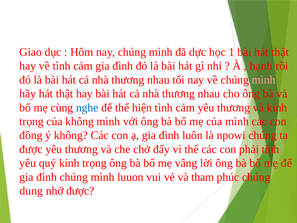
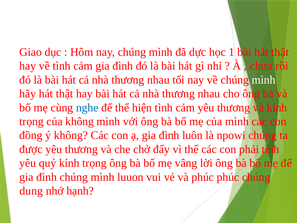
hạnh: hạnh -> chưa
mình at (264, 80) colour: pink -> white
và tham: tham -> phúc
nhớ được: được -> hạnh
